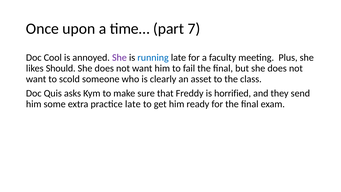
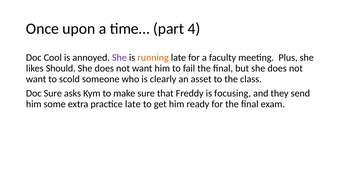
7: 7 -> 4
running colour: blue -> orange
Doc Quis: Quis -> Sure
horrified: horrified -> focusing
